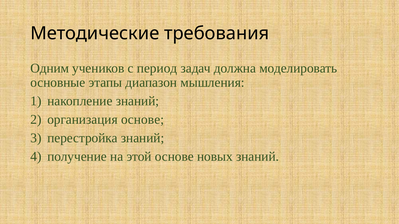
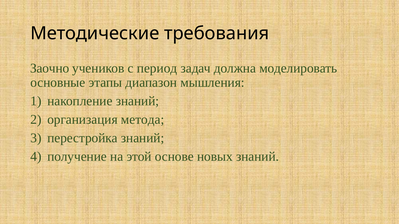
Одним: Одним -> Заочно
организация основе: основе -> метода
